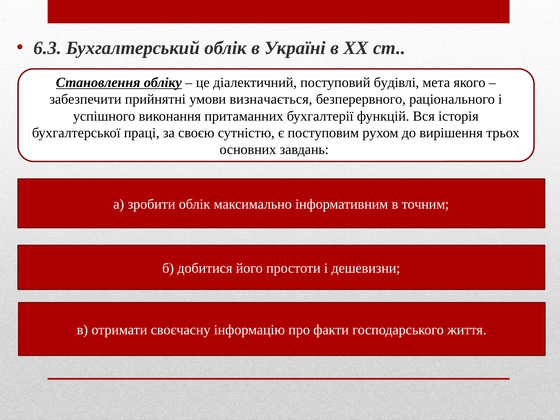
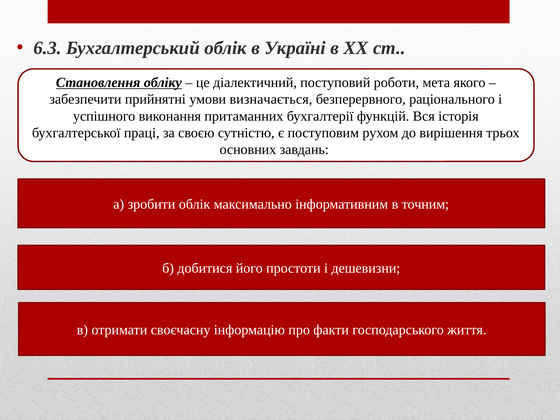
будівлі: будівлі -> роботи
